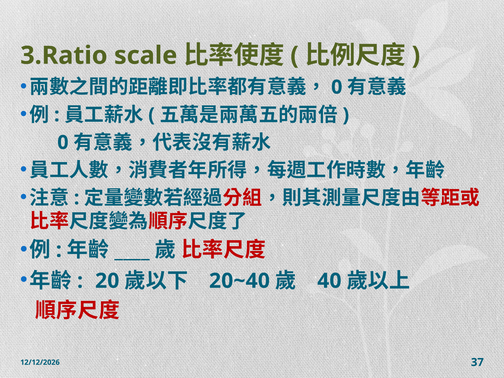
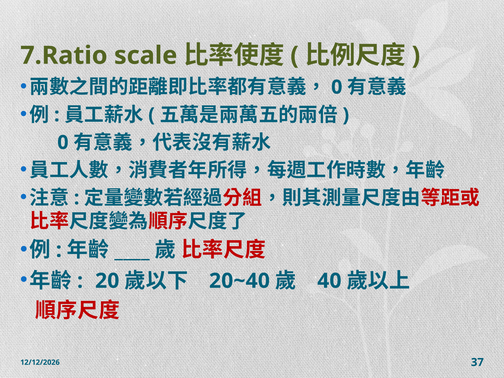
3.Ratio: 3.Ratio -> 7.Ratio
